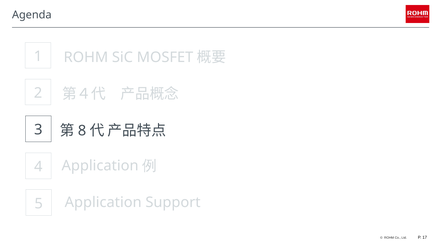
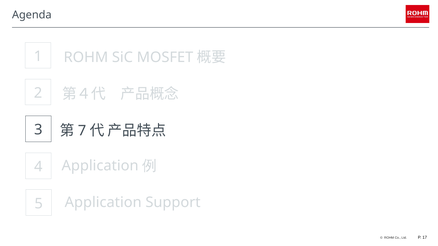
8: 8 -> 7
